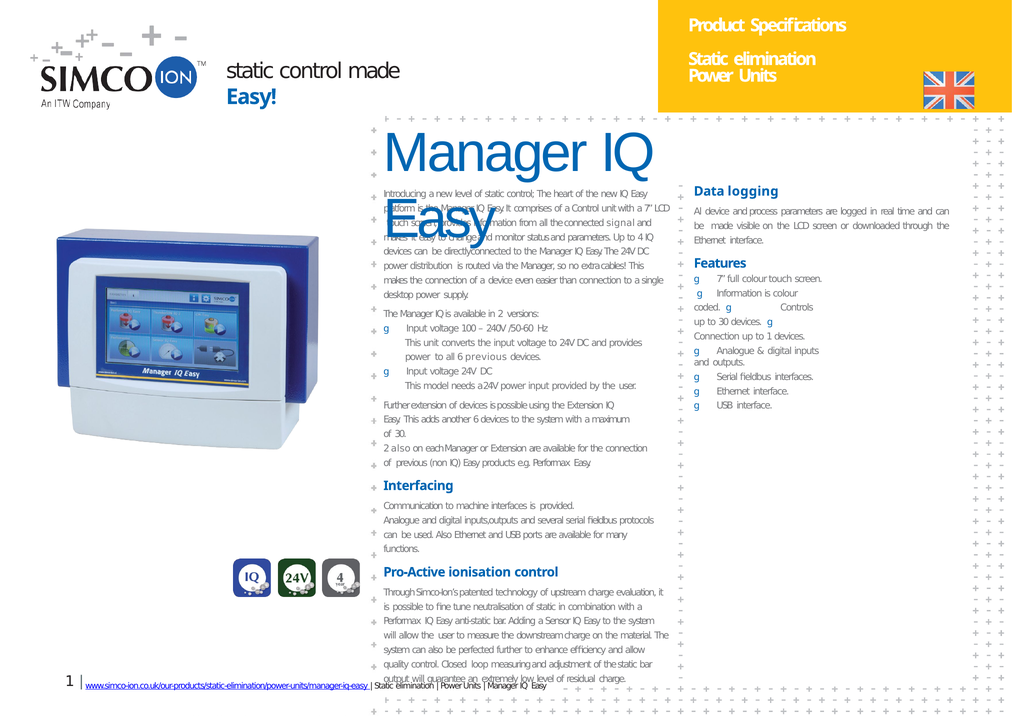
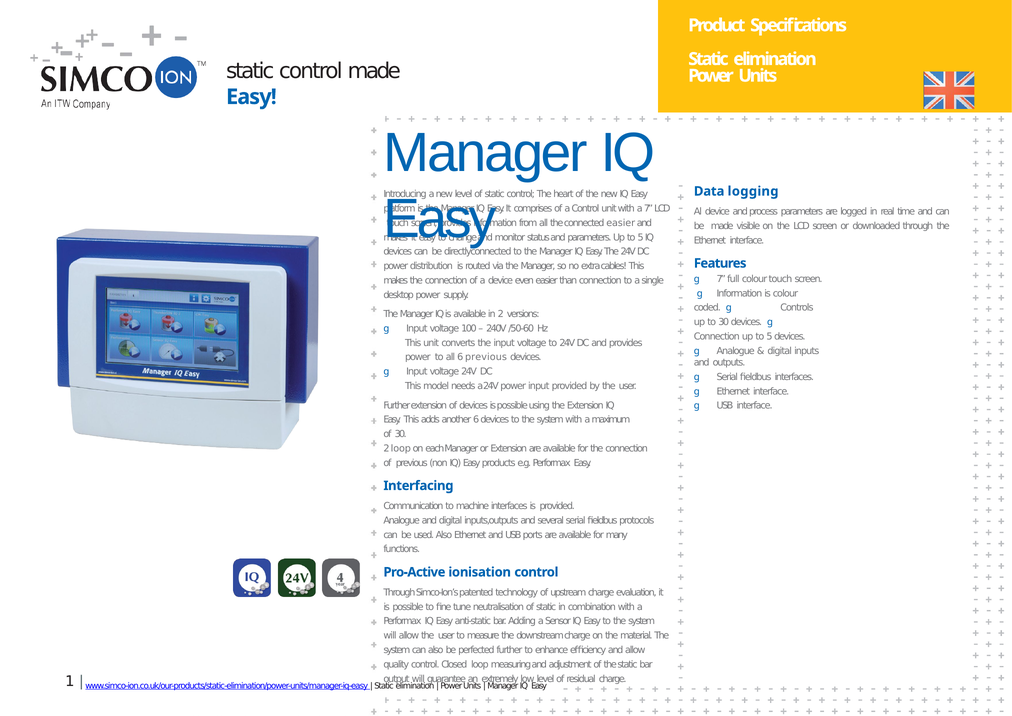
connected signal: signal -> easier
parameters Up to 4: 4 -> 5
Connection up to 1: 1 -> 5
2 also: also -> loop
